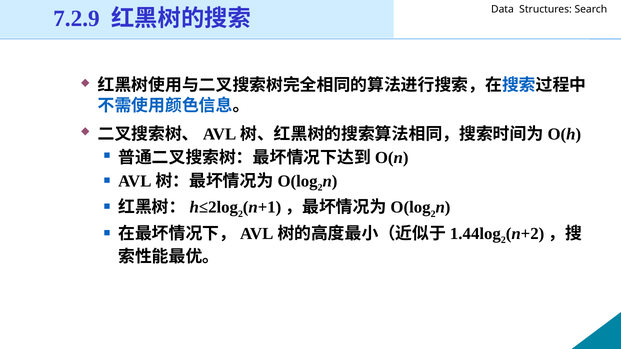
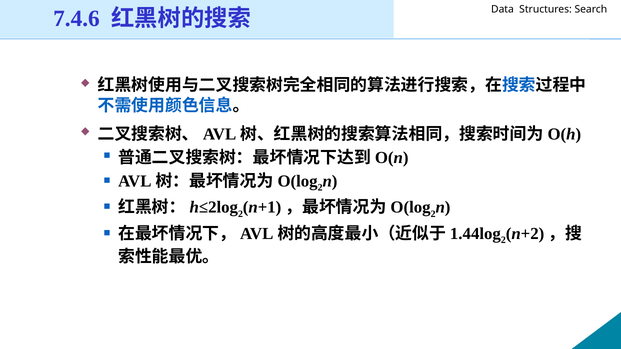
7.2.9: 7.2.9 -> 7.4.6
